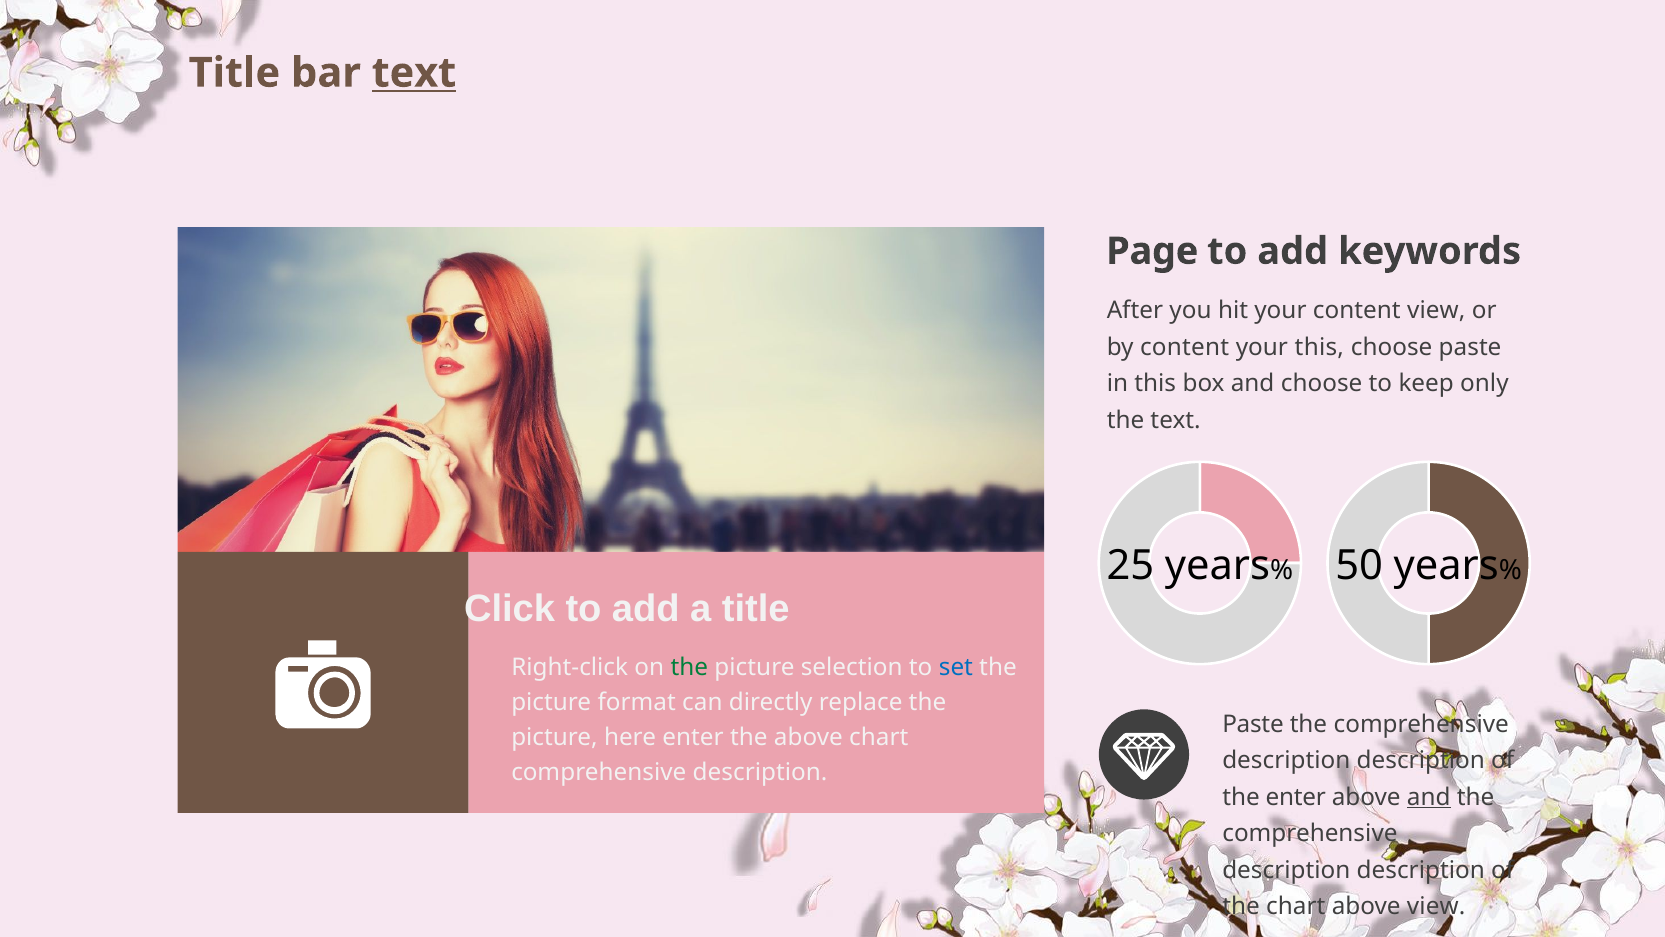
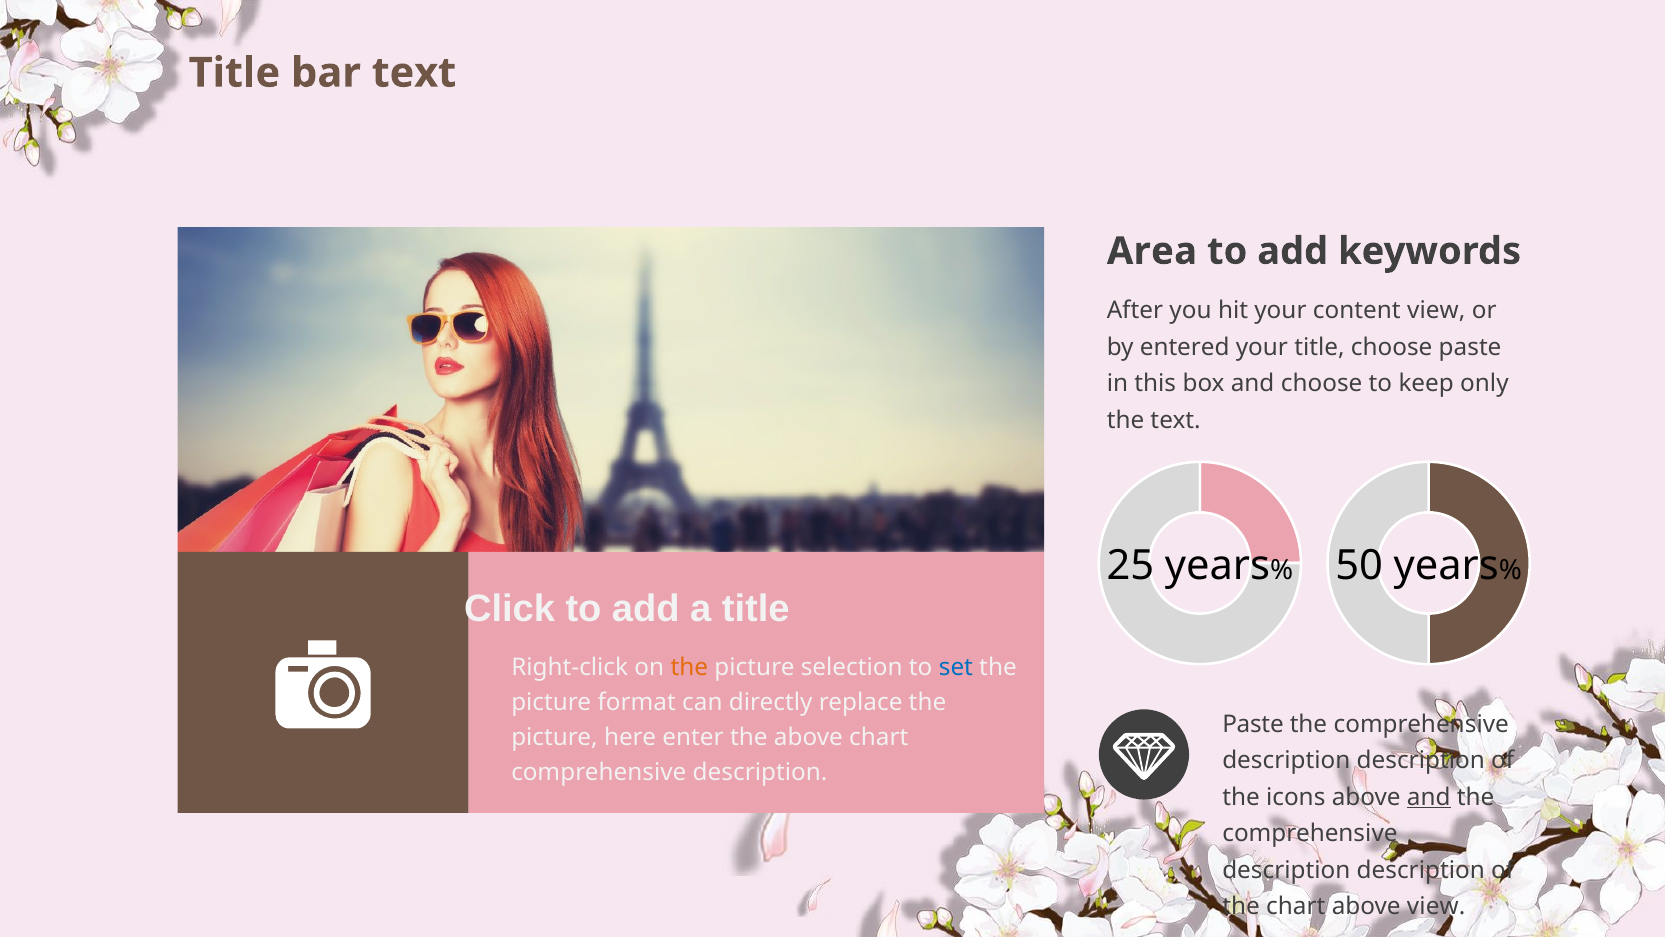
text at (414, 73) underline: present -> none
Page: Page -> Area
by content: content -> entered
your this: this -> title
the at (689, 667) colour: green -> orange
the enter: enter -> icons
